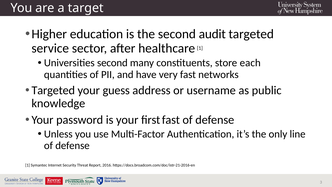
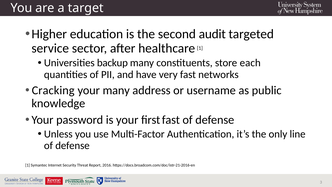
Universities second: second -> backup
Targeted at (53, 90): Targeted -> Cracking
your guess: guess -> many
